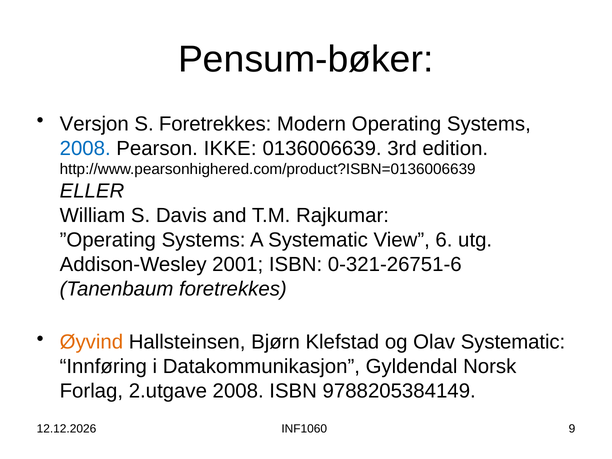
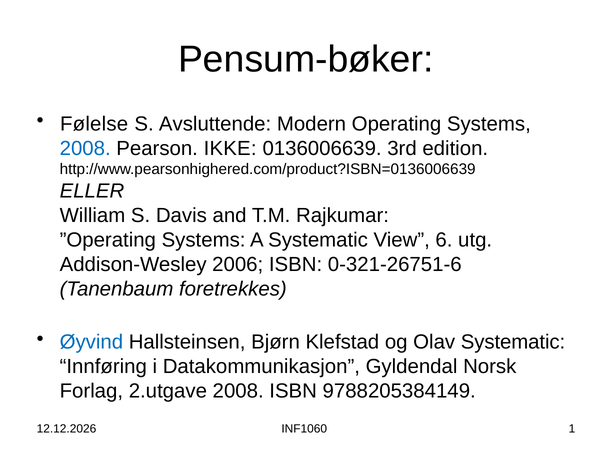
Versjon: Versjon -> Følelse
S Foretrekkes: Foretrekkes -> Avsluttende
2001: 2001 -> 2006
Øyvind colour: orange -> blue
9: 9 -> 1
